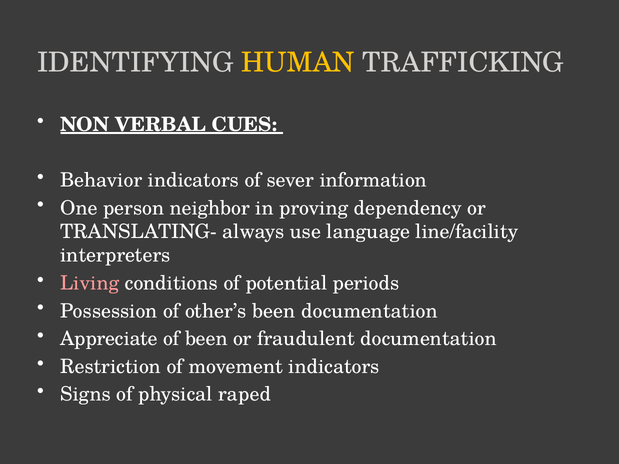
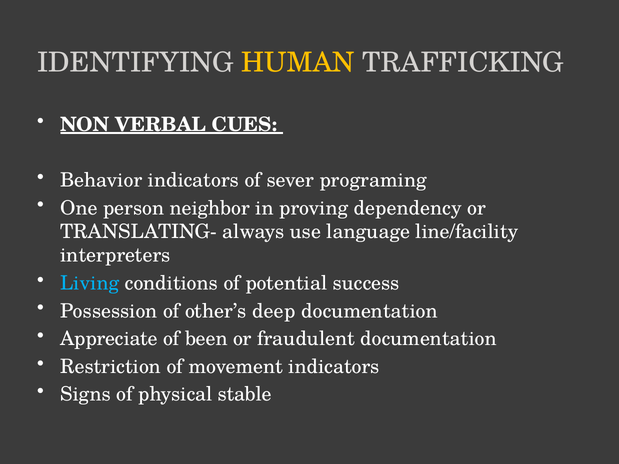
information: information -> programing
Living colour: pink -> light blue
periods: periods -> success
other’s been: been -> deep
raped: raped -> stable
